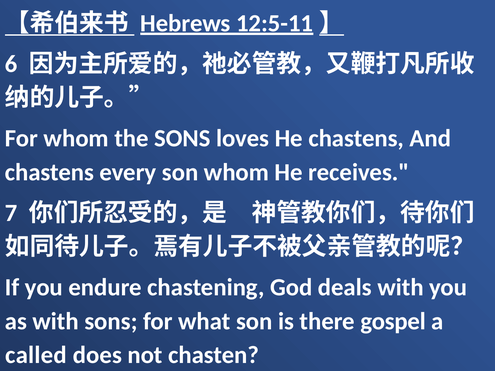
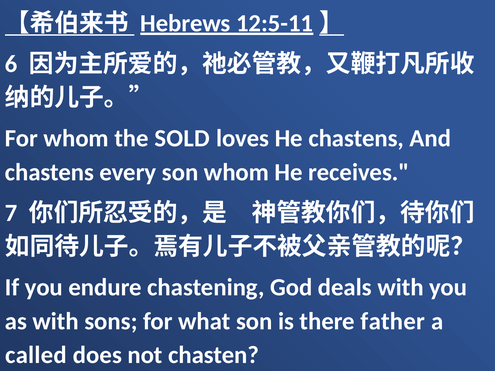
the SONS: SONS -> SOLD
gospel: gospel -> father
